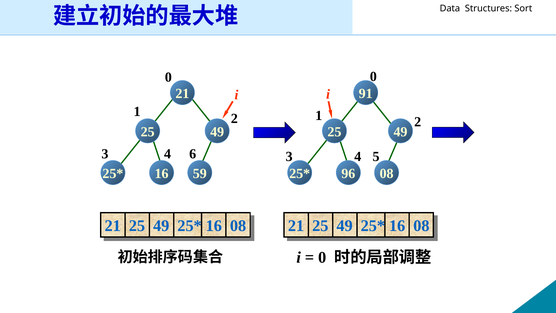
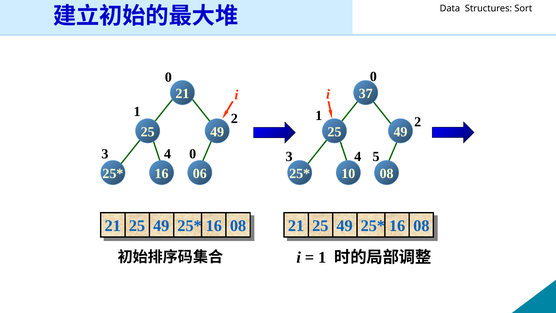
91: 91 -> 37
4 6: 6 -> 0
59: 59 -> 06
96: 96 -> 10
0 at (322, 257): 0 -> 1
